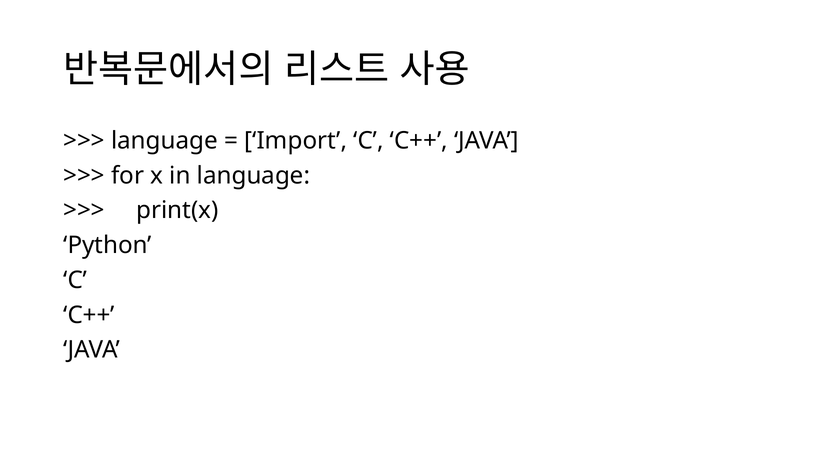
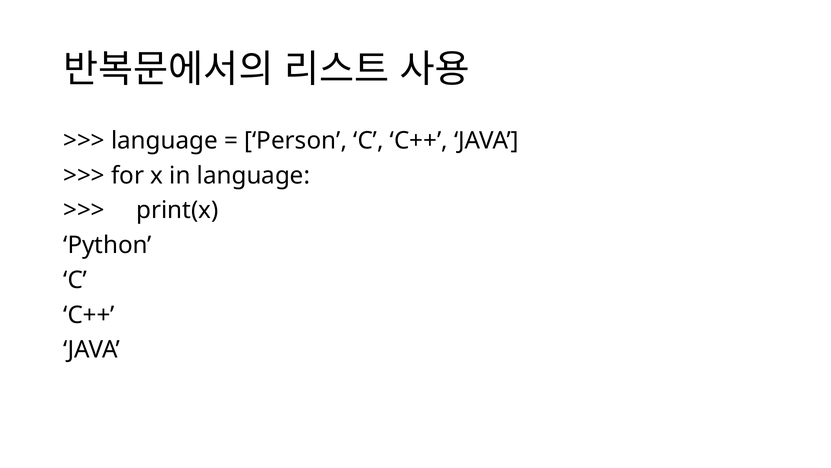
Import: Import -> Person
